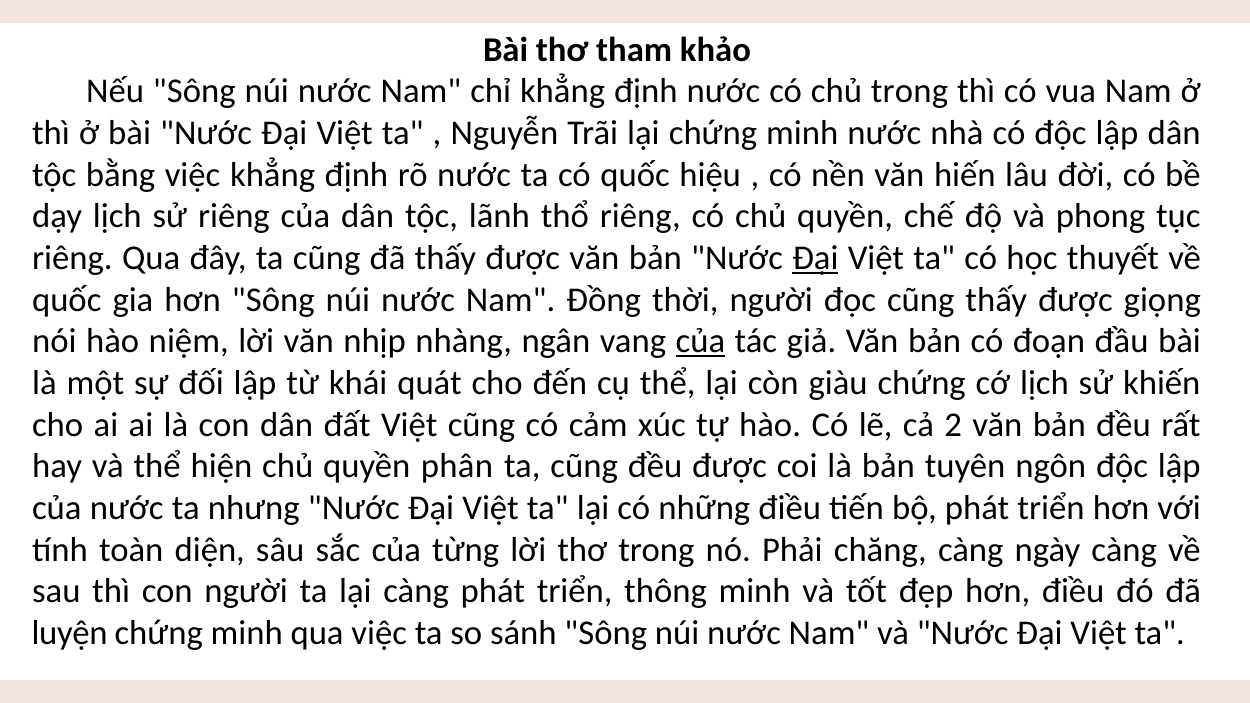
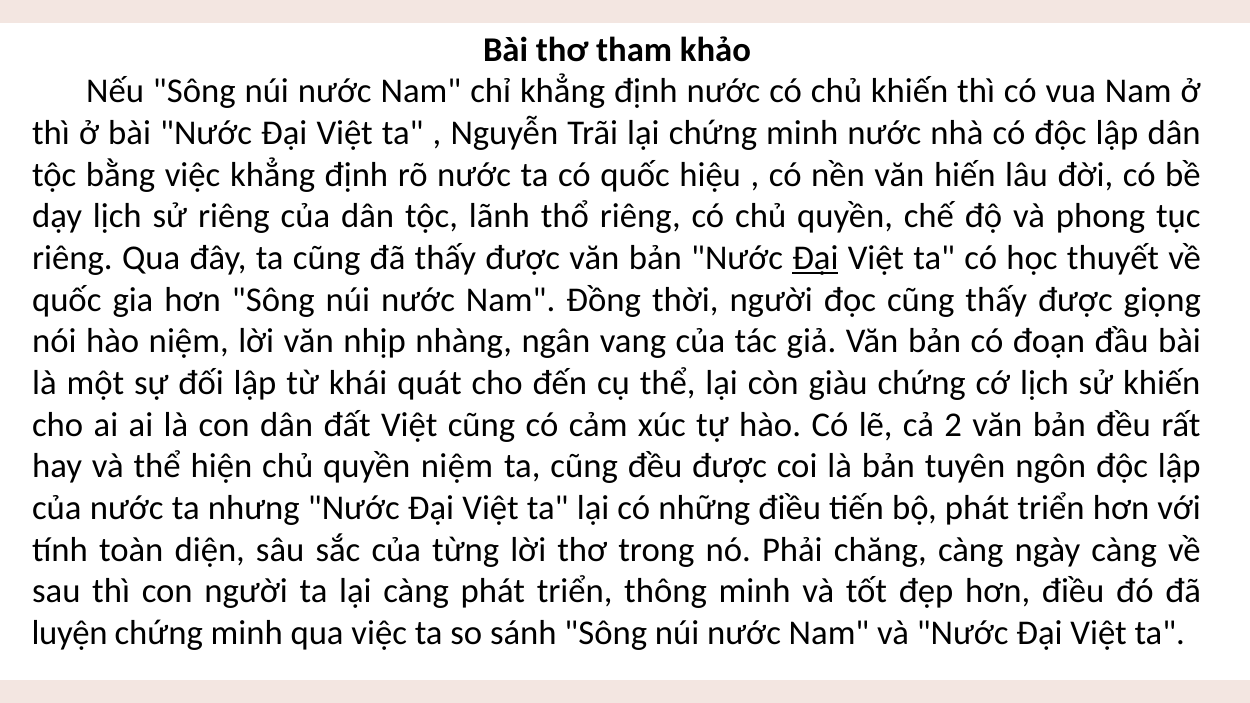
chủ trong: trong -> khiến
của at (700, 341) underline: present -> none
quyền phân: phân -> niệm
